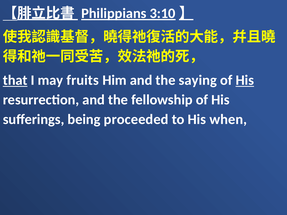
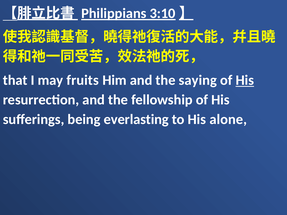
that underline: present -> none
proceeded: proceeded -> everlasting
when: when -> alone
